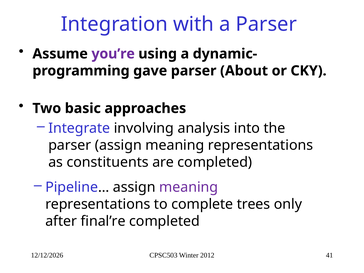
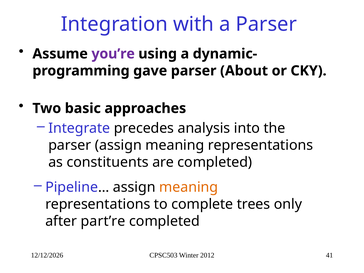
involving: involving -> precedes
meaning at (189, 187) colour: purple -> orange
final’re: final’re -> part’re
